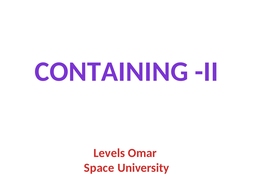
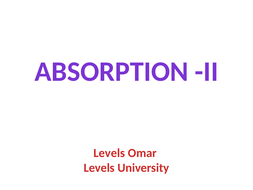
CONTAINING: CONTAINING -> ABSORPTION
Space at (99, 168): Space -> Levels
